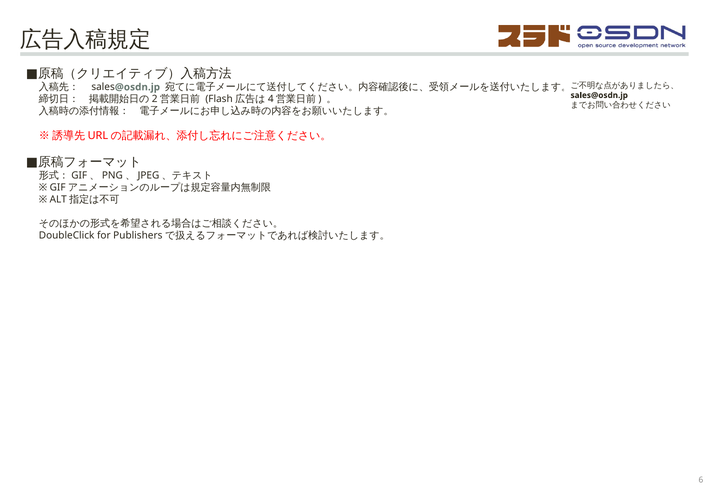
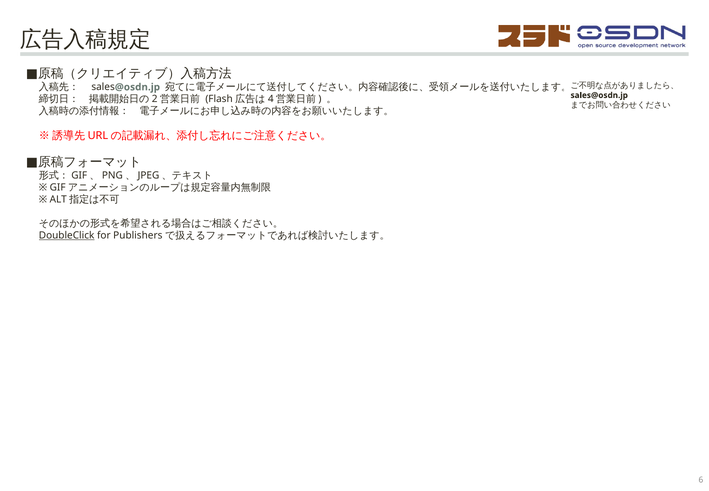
DoubleClick underline: none -> present
